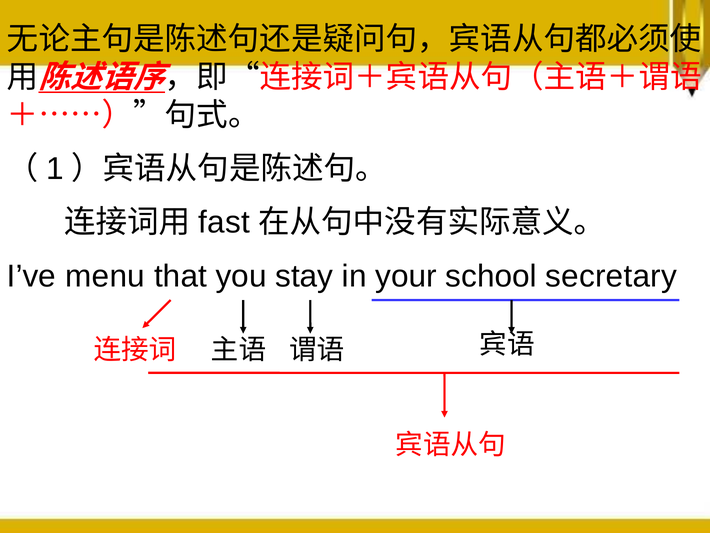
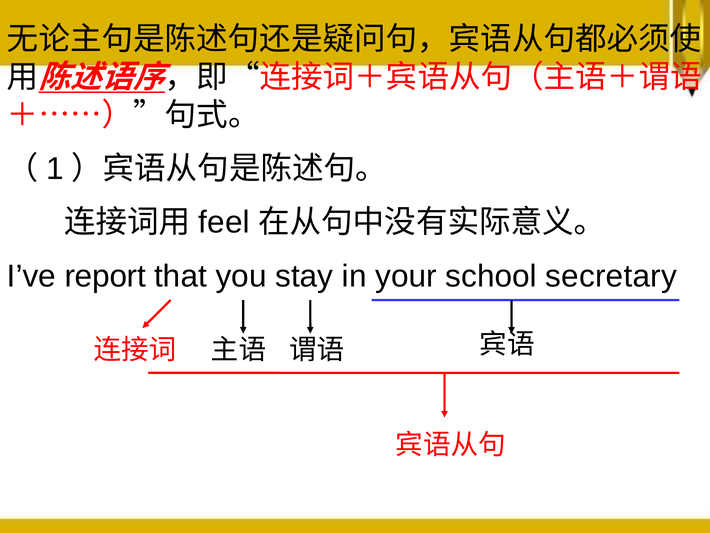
fast: fast -> feel
menu: menu -> report
